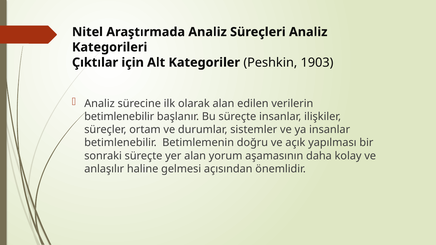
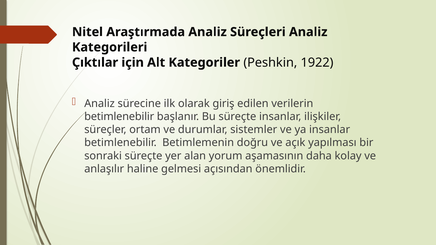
1903: 1903 -> 1922
olarak alan: alan -> giriş
